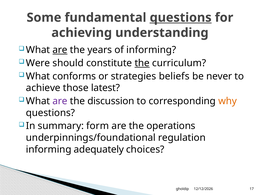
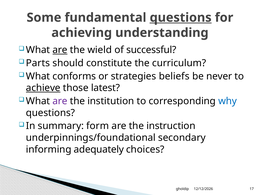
years: years -> wield
of informing: informing -> successful
Were: Were -> Parts
the at (142, 63) underline: present -> none
achieve underline: none -> present
discussion: discussion -> institution
why colour: orange -> blue
operations: operations -> instruction
regulation: regulation -> secondary
